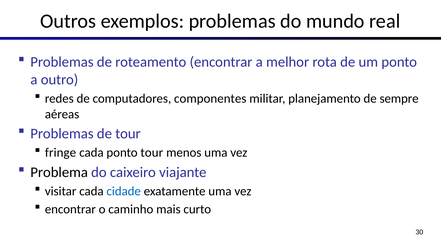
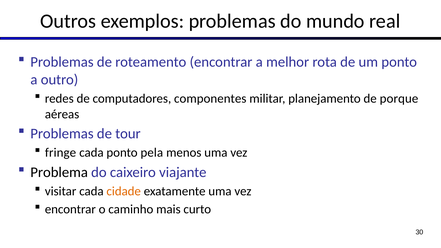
sempre: sempre -> porque
ponto tour: tour -> pela
cidade colour: blue -> orange
